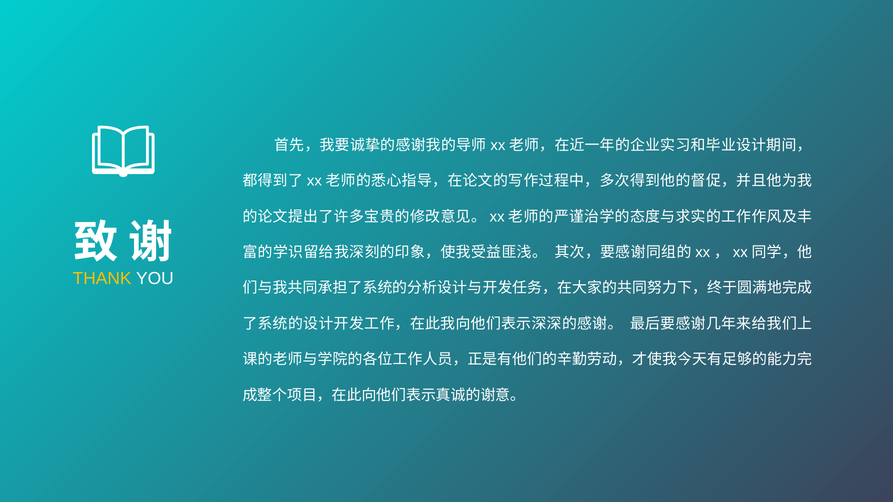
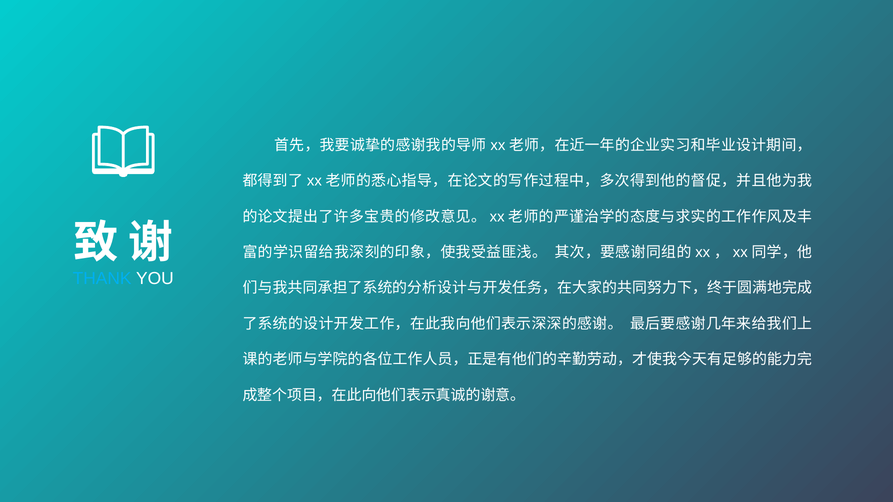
THANK colour: yellow -> light blue
